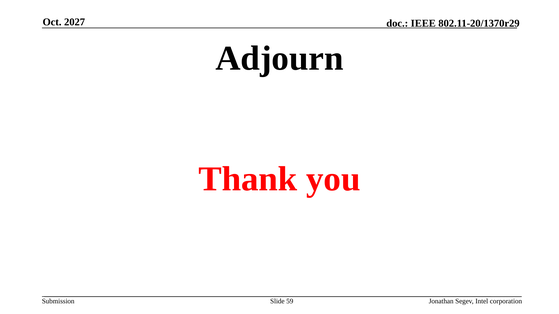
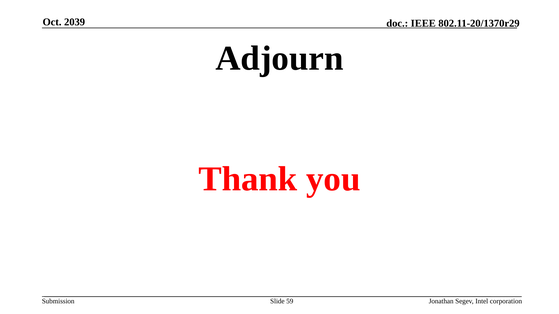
2027: 2027 -> 2039
